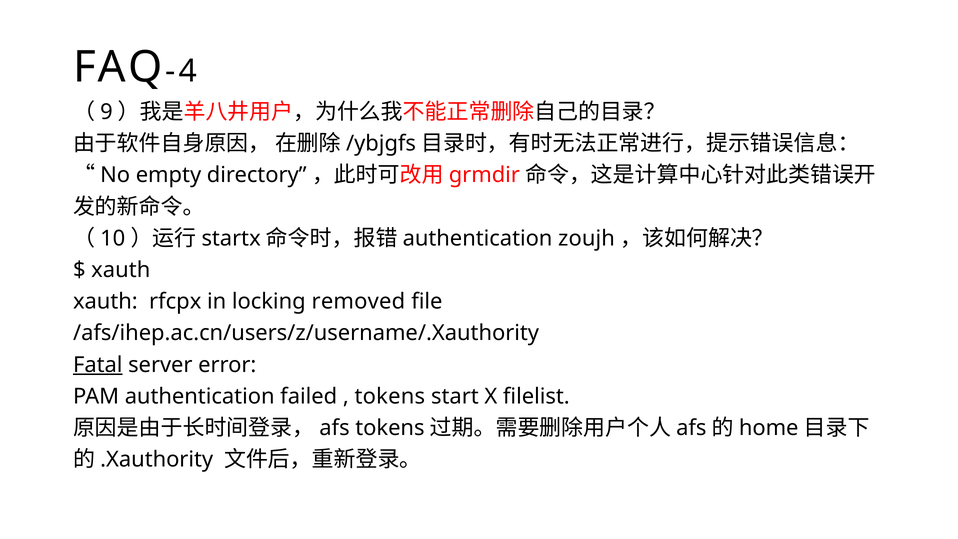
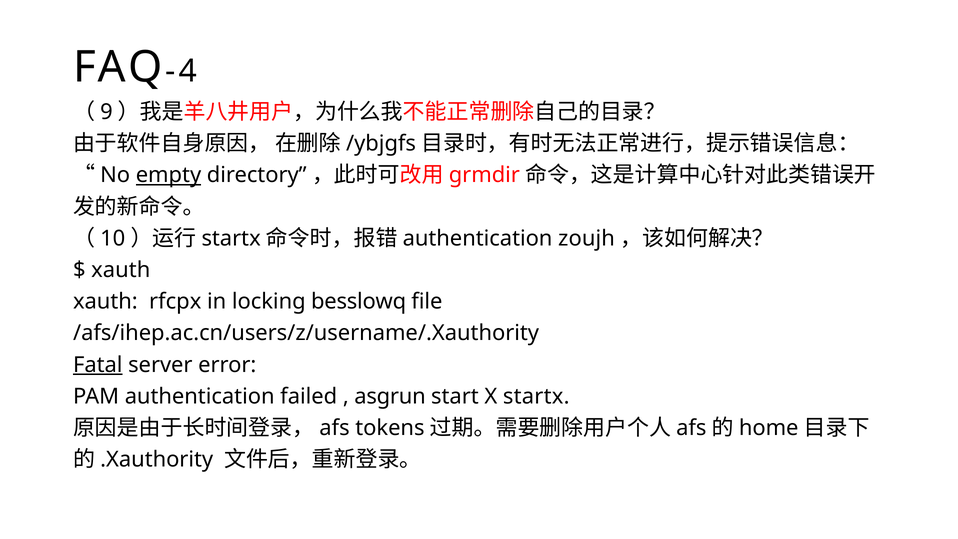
empty underline: none -> present
removed: removed -> besslowq
tokens at (390, 396): tokens -> asgrun
X filelist: filelist -> startx
